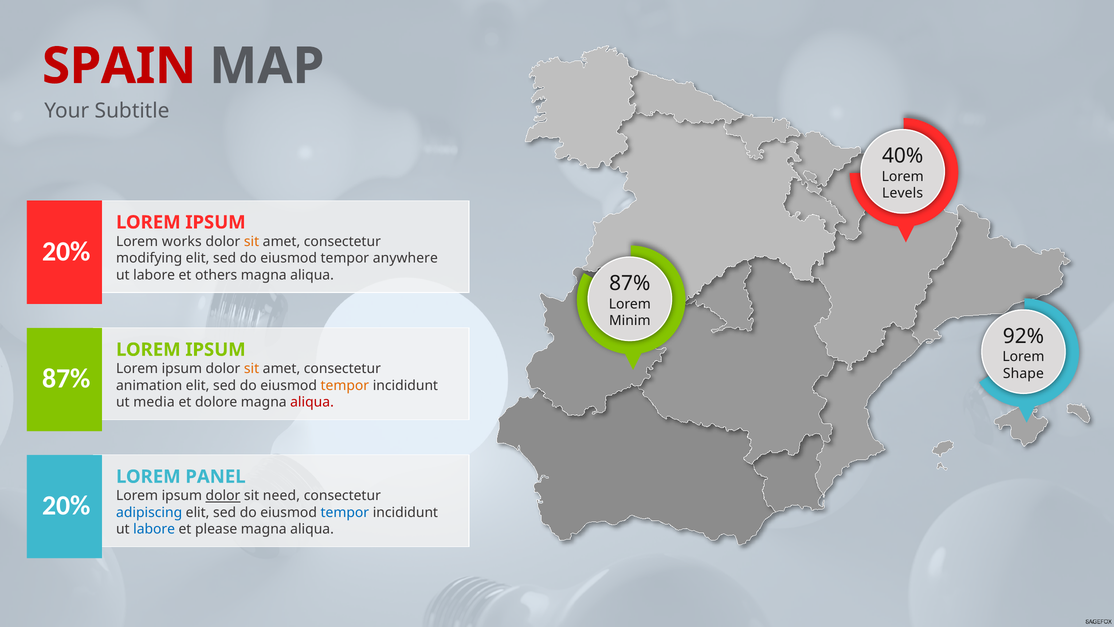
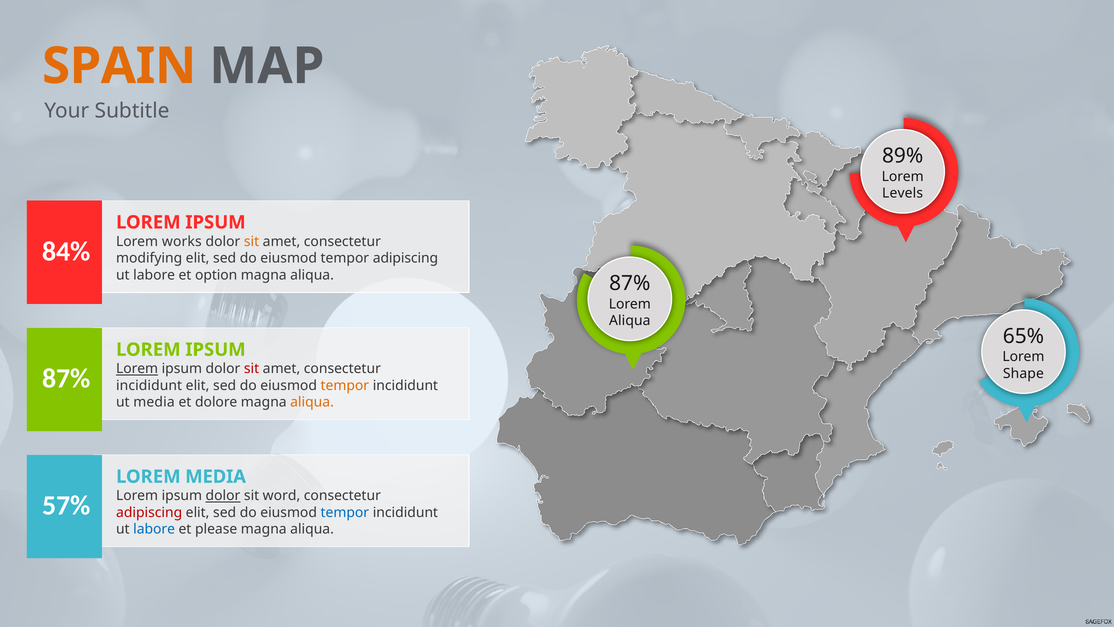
SPAIN colour: red -> orange
40%: 40% -> 89%
20% at (67, 251): 20% -> 84%
tempor anywhere: anywhere -> adipiscing
others: others -> option
Minim at (630, 320): Minim -> Aliqua
92%: 92% -> 65%
Lorem at (137, 369) underline: none -> present
sit at (252, 369) colour: orange -> red
animation at (149, 385): animation -> incididunt
aliqua at (312, 402) colour: red -> orange
LOREM PANEL: PANEL -> MEDIA
need: need -> word
20% at (67, 505): 20% -> 57%
adipiscing at (149, 512) colour: blue -> red
